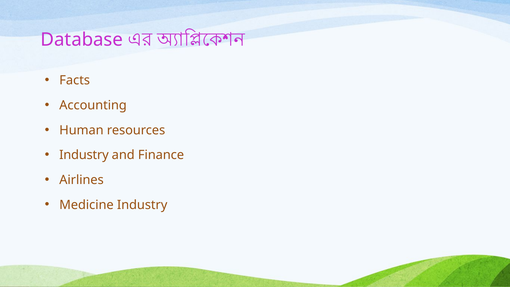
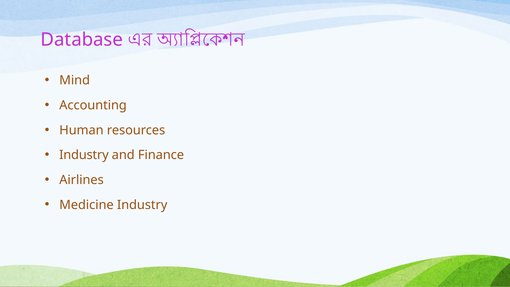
Facts: Facts -> Mind
